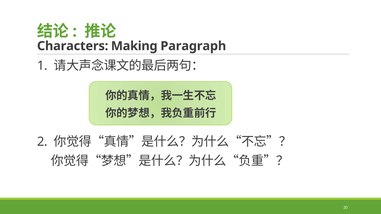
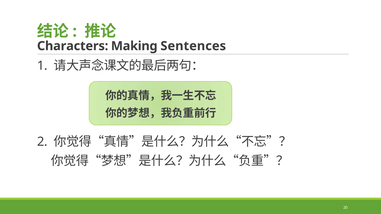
Paragraph: Paragraph -> Sentences
